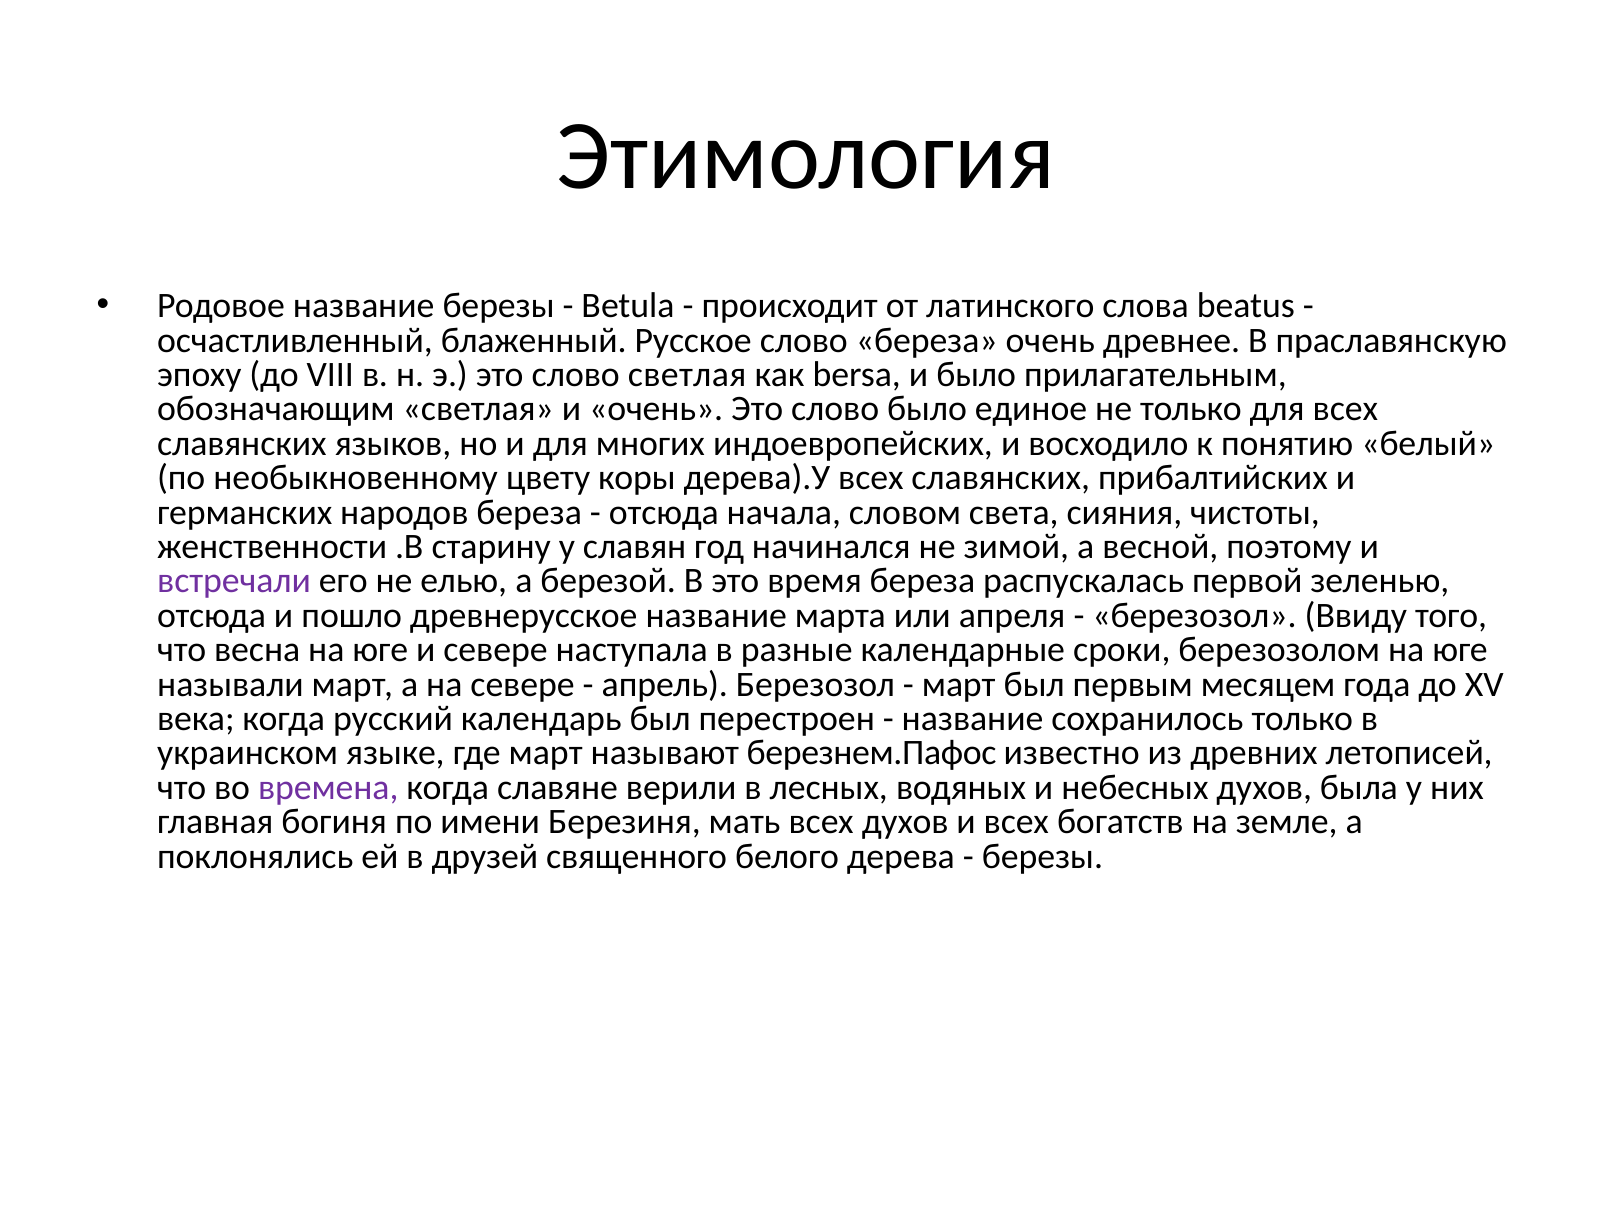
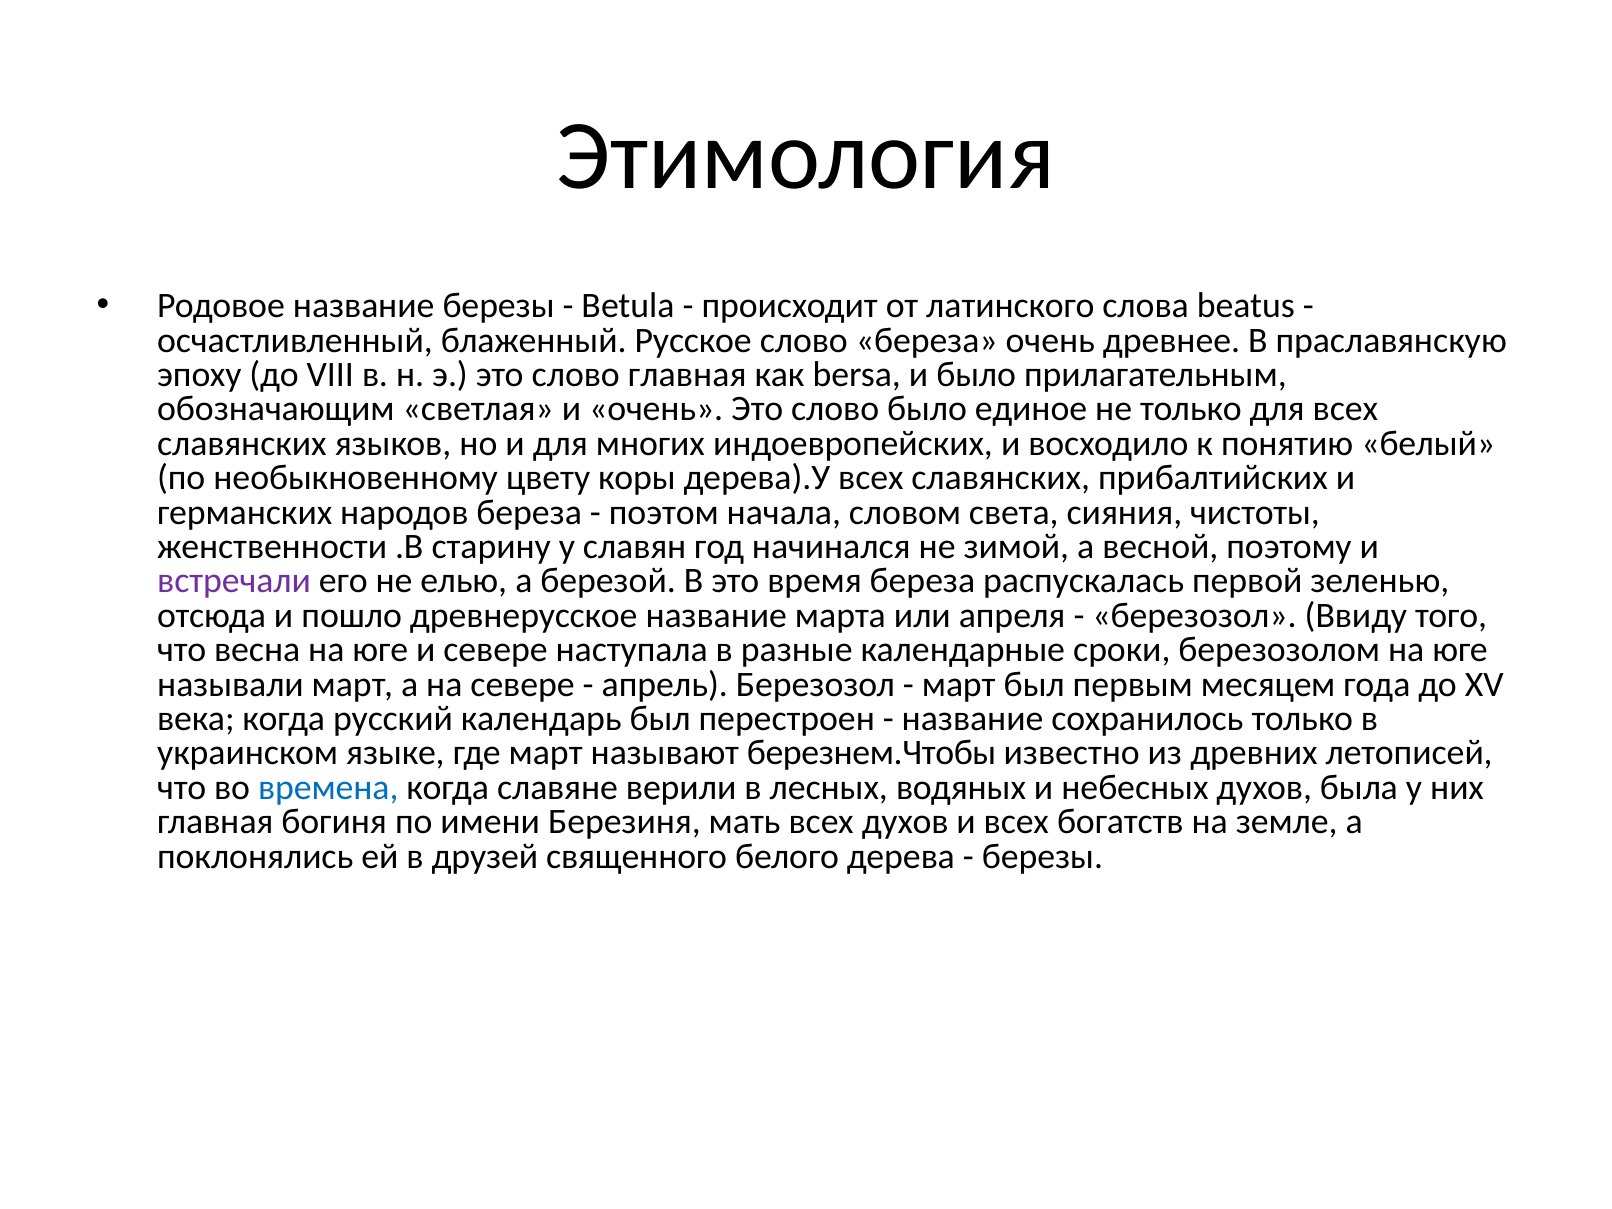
слово светлая: светлая -> главная
отсюда at (664, 512): отсюда -> поэтом
березнем.Пафос: березнем.Пафос -> березнем.Чтобы
времена colour: purple -> blue
